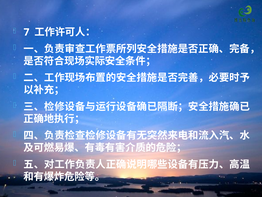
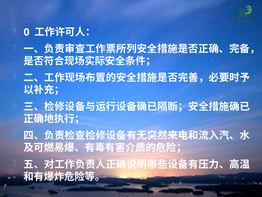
7: 7 -> 0
